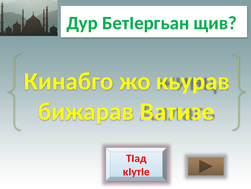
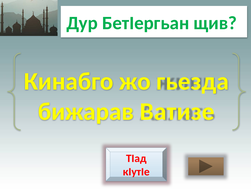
кьурав: кьурав -> гьезда
